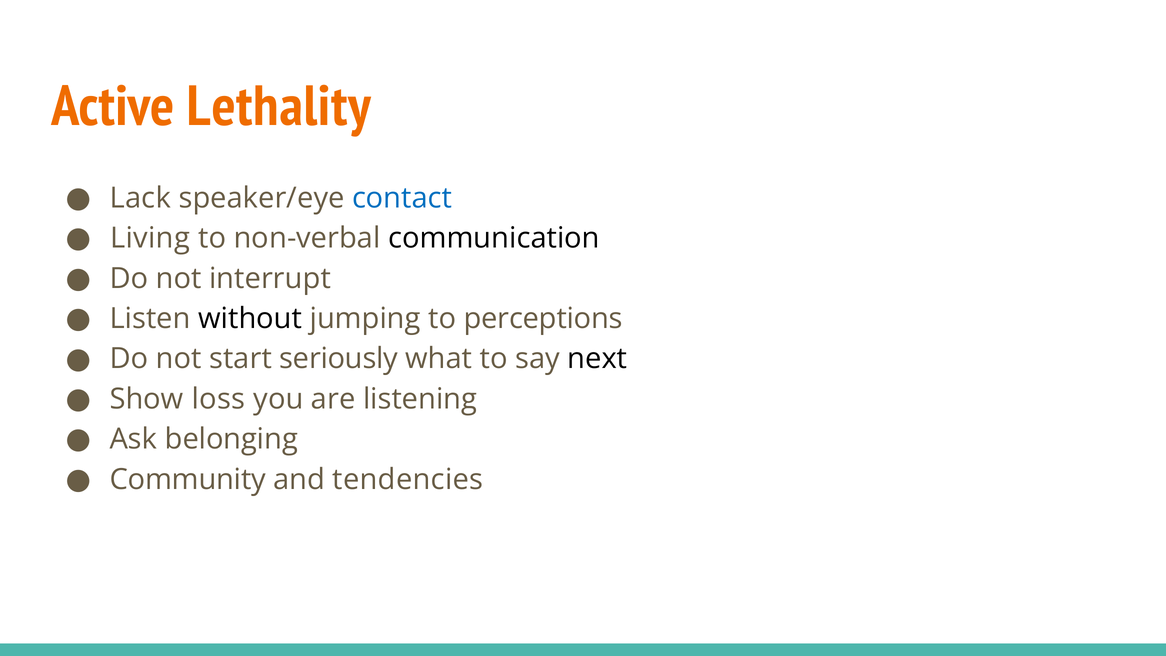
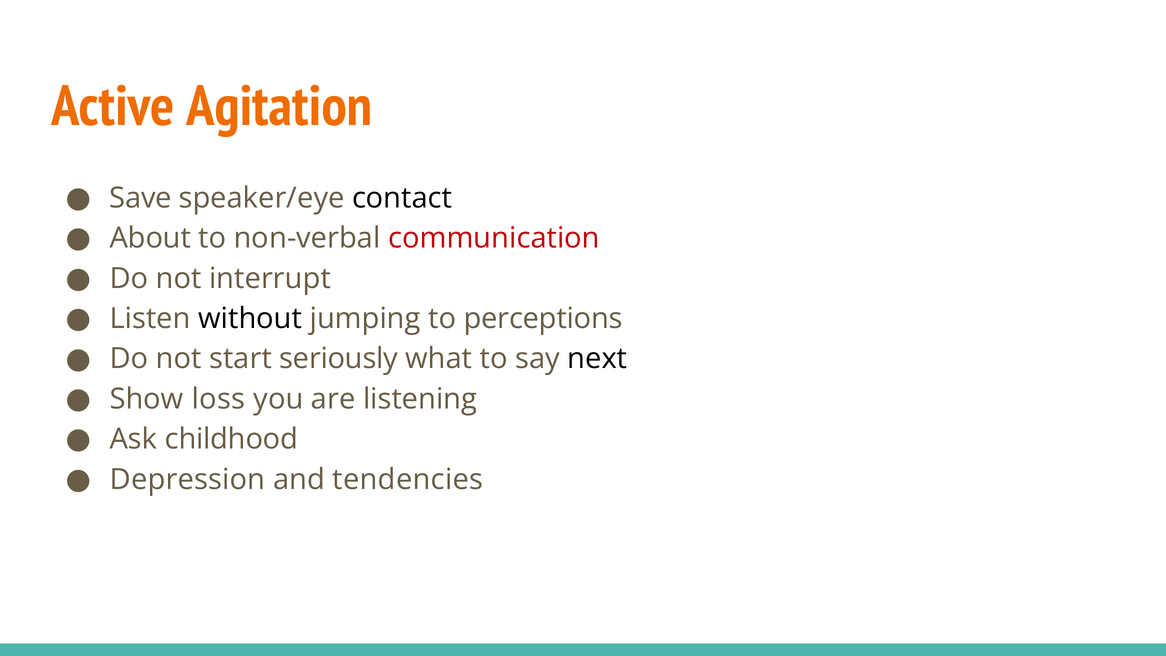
Lethality: Lethality -> Agitation
Lack: Lack -> Save
contact colour: blue -> black
Living: Living -> About
communication colour: black -> red
belonging: belonging -> childhood
Community: Community -> Depression
